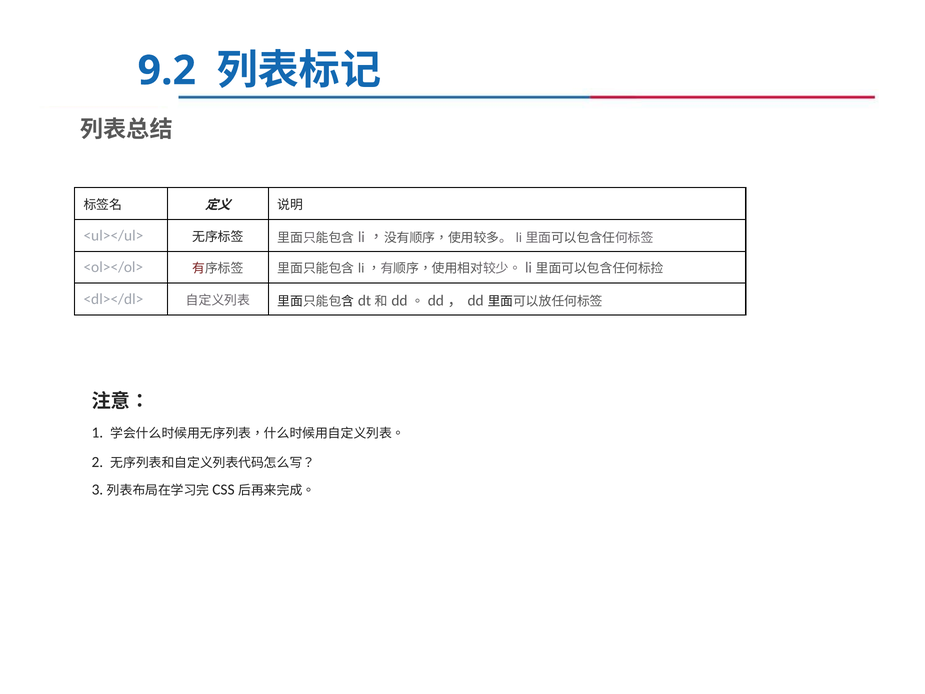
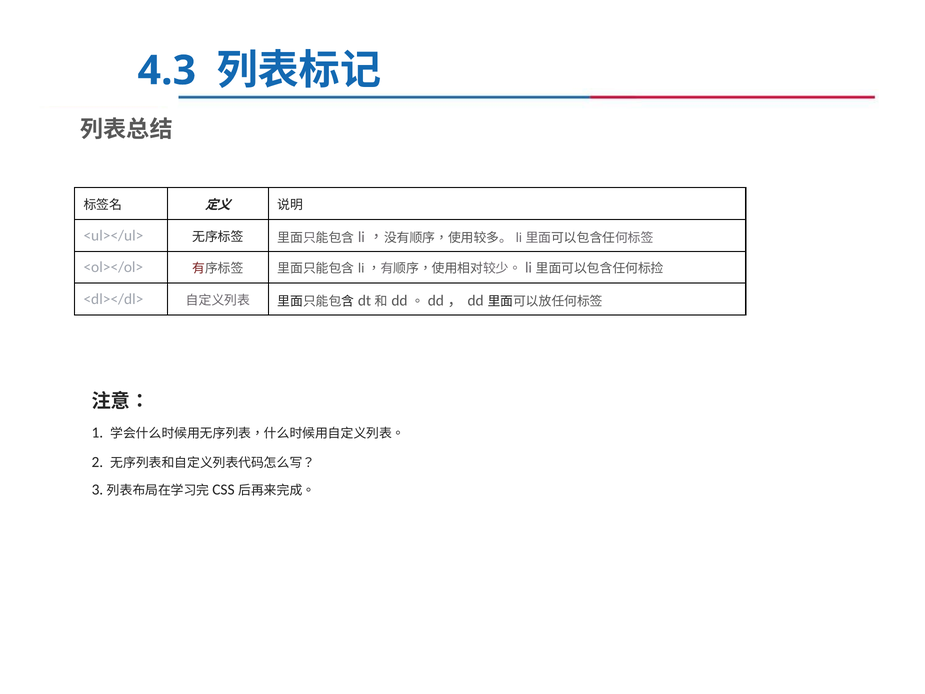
9.2: 9.2 -> 4.3
